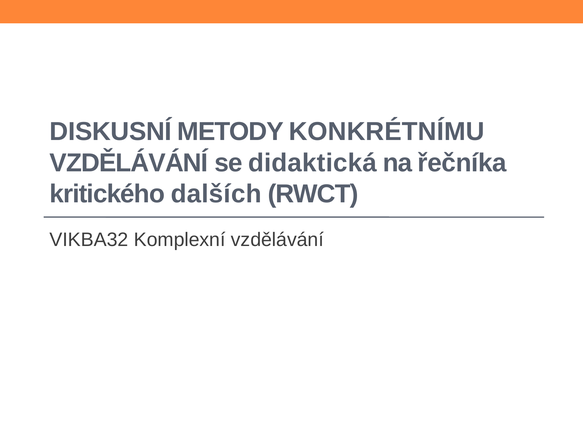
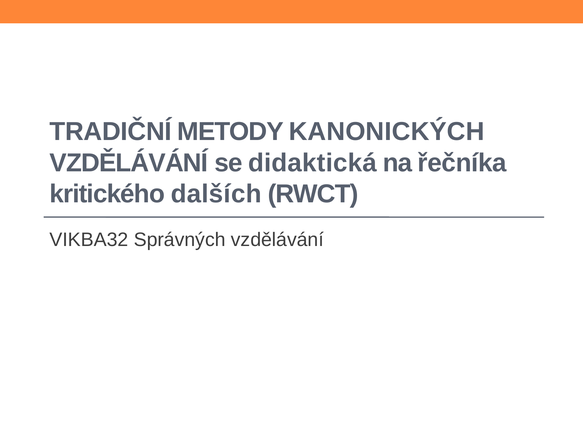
DISKUSNÍ: DISKUSNÍ -> TRADIČNÍ
KONKRÉTNÍMU: KONKRÉTNÍMU -> KANONICKÝCH
Komplexní: Komplexní -> Správných
